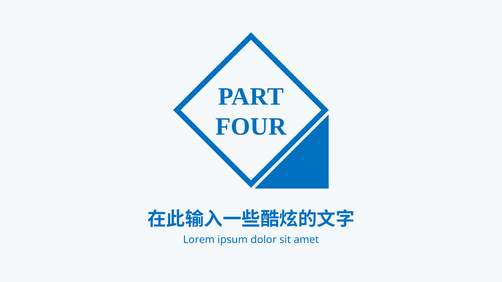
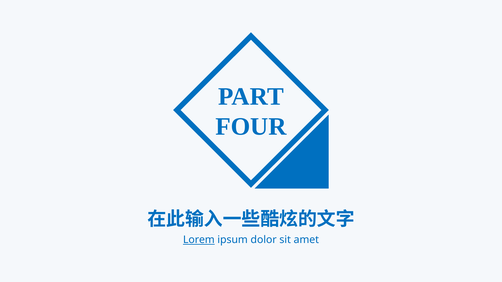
Lorem underline: none -> present
